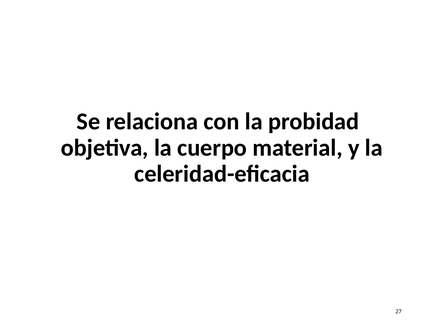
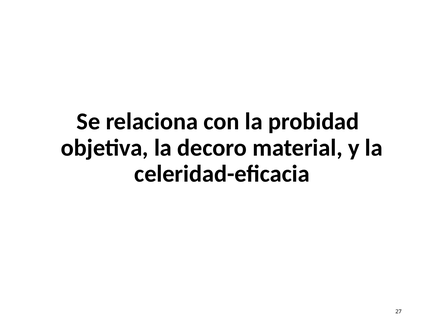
cuerpo: cuerpo -> decoro
